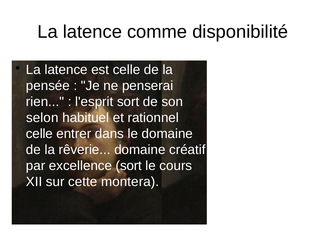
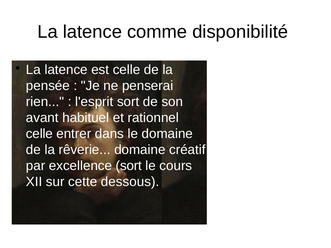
selon: selon -> avant
montera: montera -> dessous
